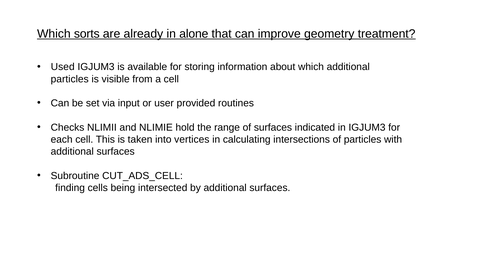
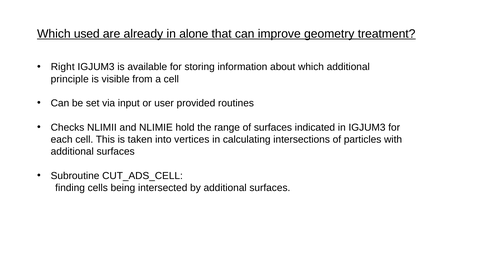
sorts: sorts -> used
Used: Used -> Right
particles at (70, 79): particles -> principle
